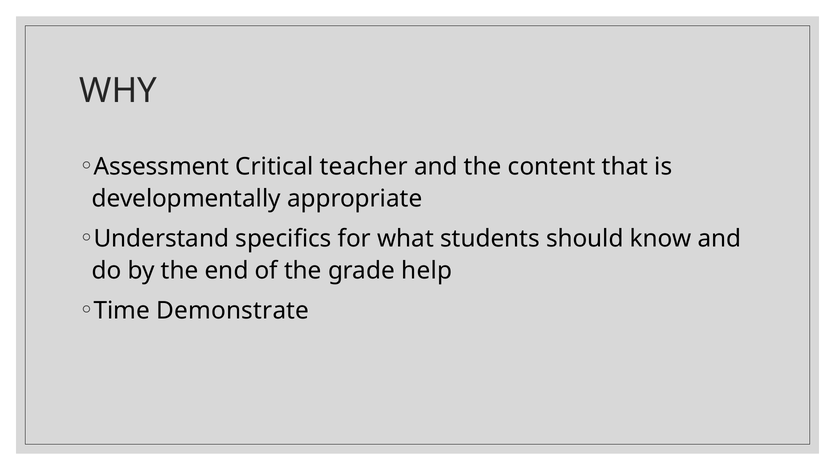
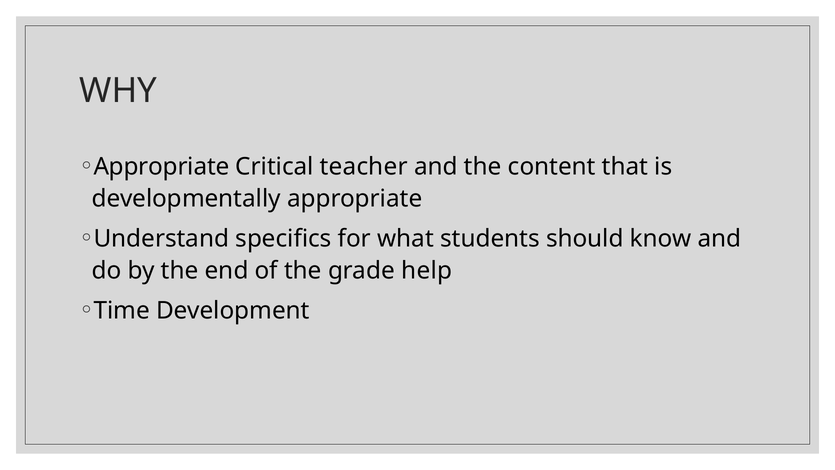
Assessment at (161, 166): Assessment -> Appropriate
Demonstrate: Demonstrate -> Development
